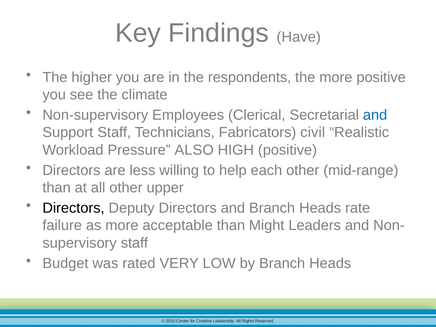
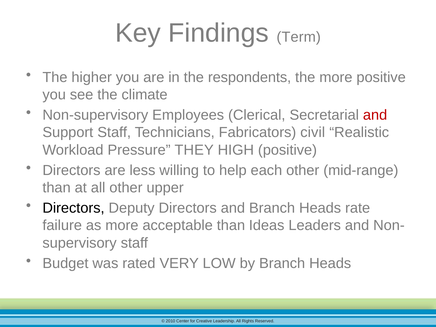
Have: Have -> Term
and at (375, 115) colour: blue -> red
ALSO: ALSO -> THEY
Might: Might -> Ideas
